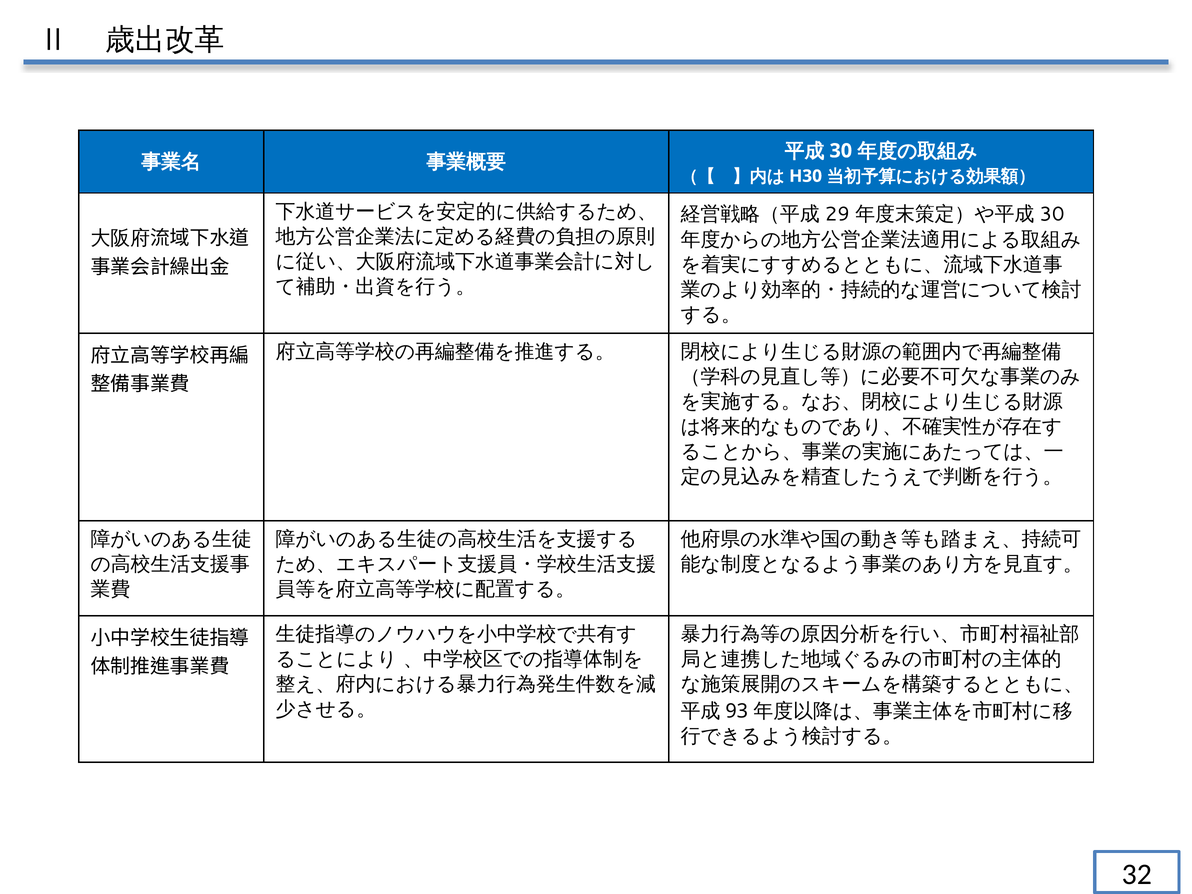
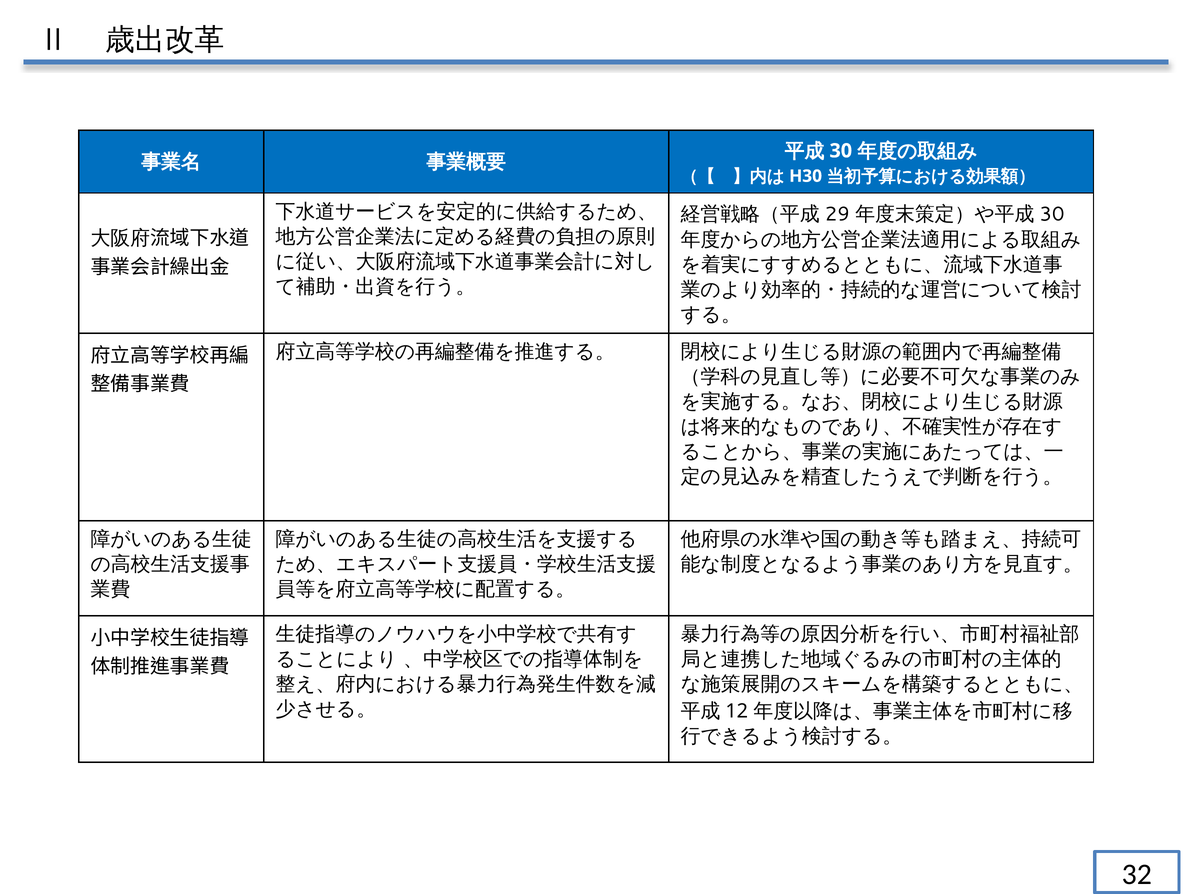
93: 93 -> 12
